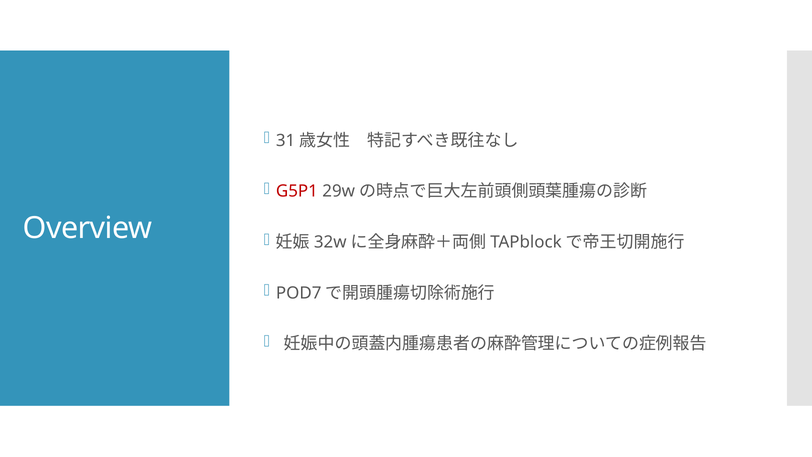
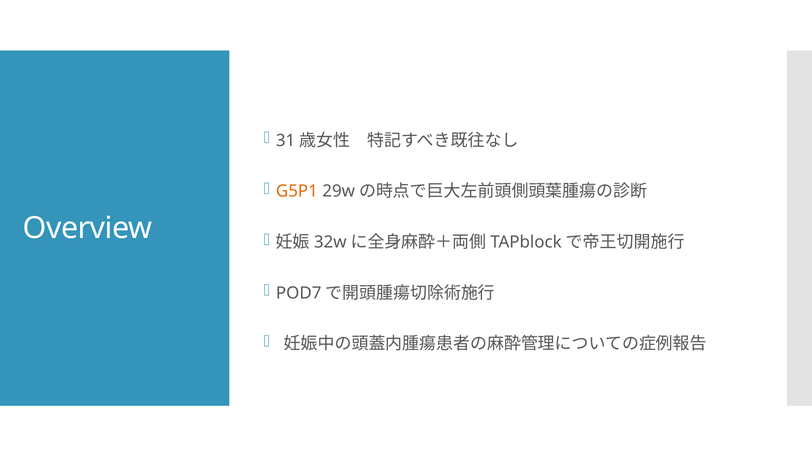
G5P1 colour: red -> orange
